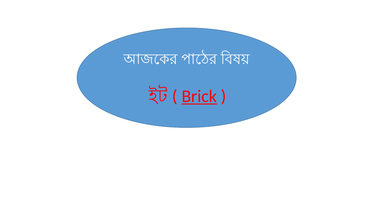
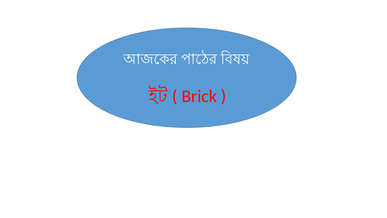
Brick underline: present -> none
